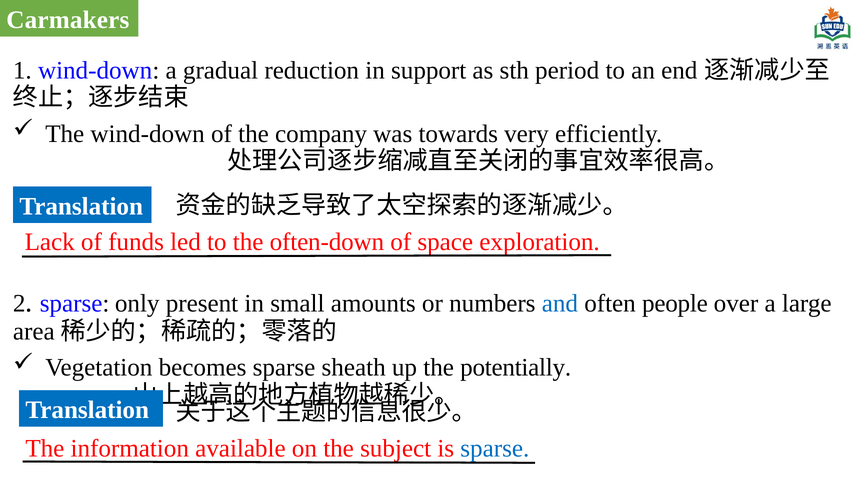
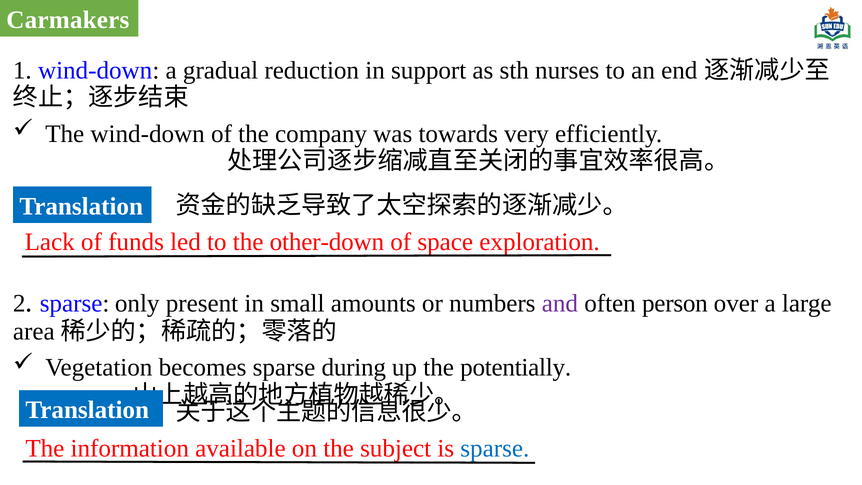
period: period -> nurses
often-down: often-down -> other-down
and colour: blue -> purple
people: people -> person
sheath: sheath -> during
